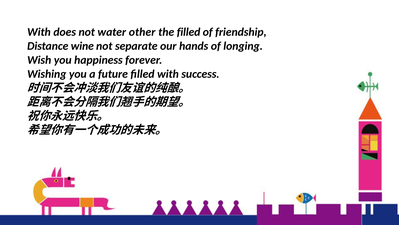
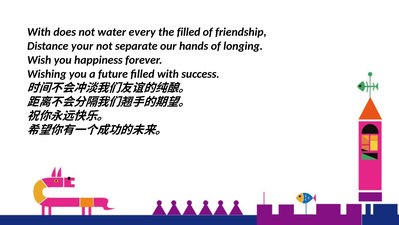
other: other -> every
wine: wine -> your
